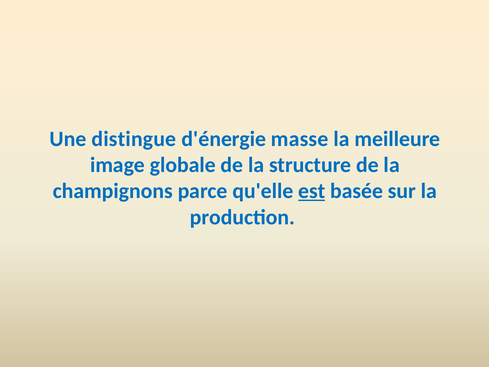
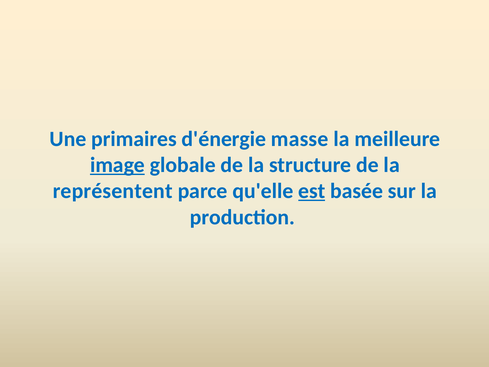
distingue: distingue -> primaires
image underline: none -> present
champignons: champignons -> représentent
